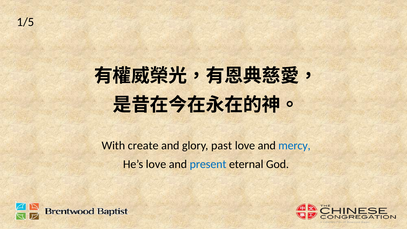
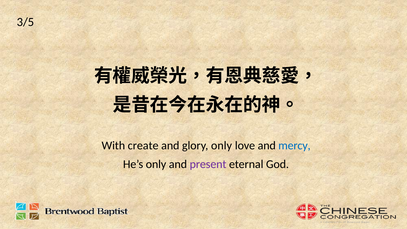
1/5: 1/5 -> 3/5
glory past: past -> only
He’s love: love -> only
present colour: blue -> purple
